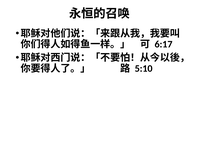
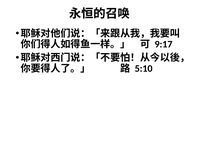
6:17: 6:17 -> 9:17
